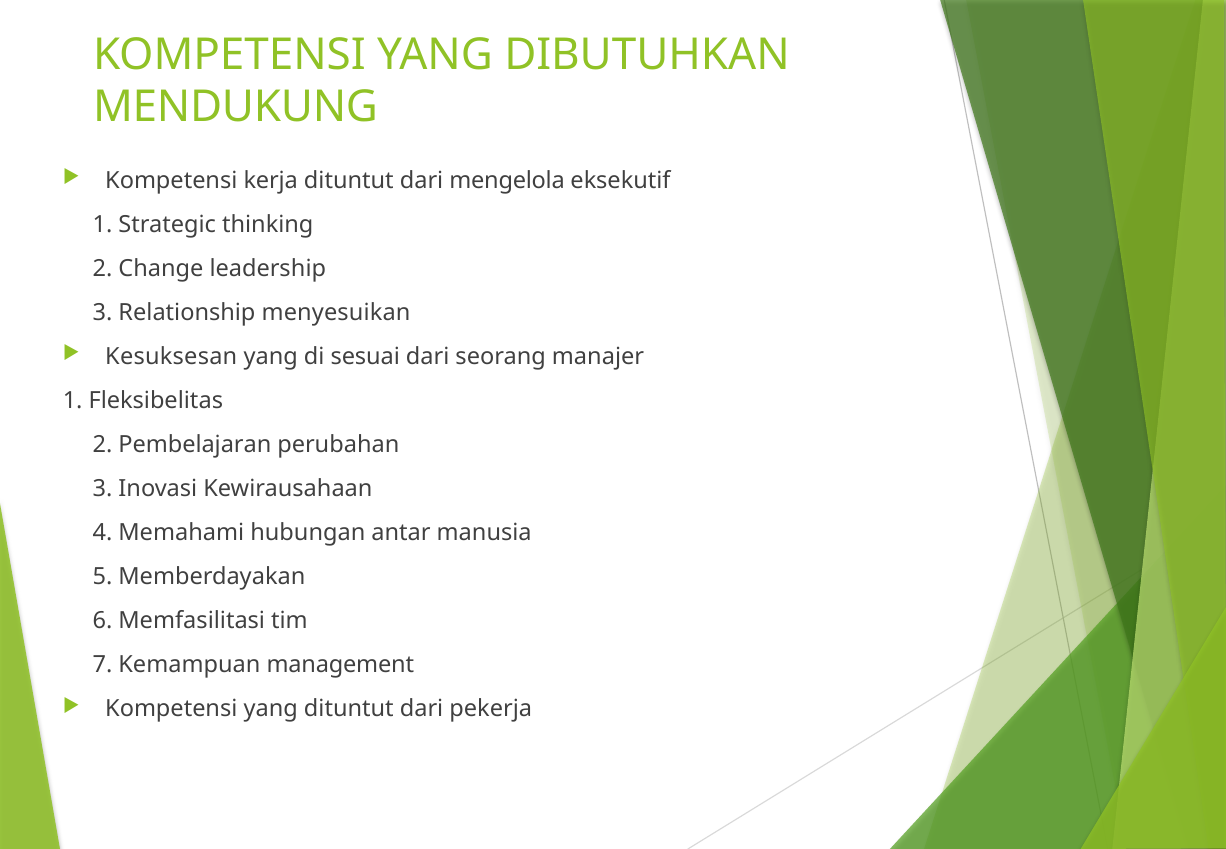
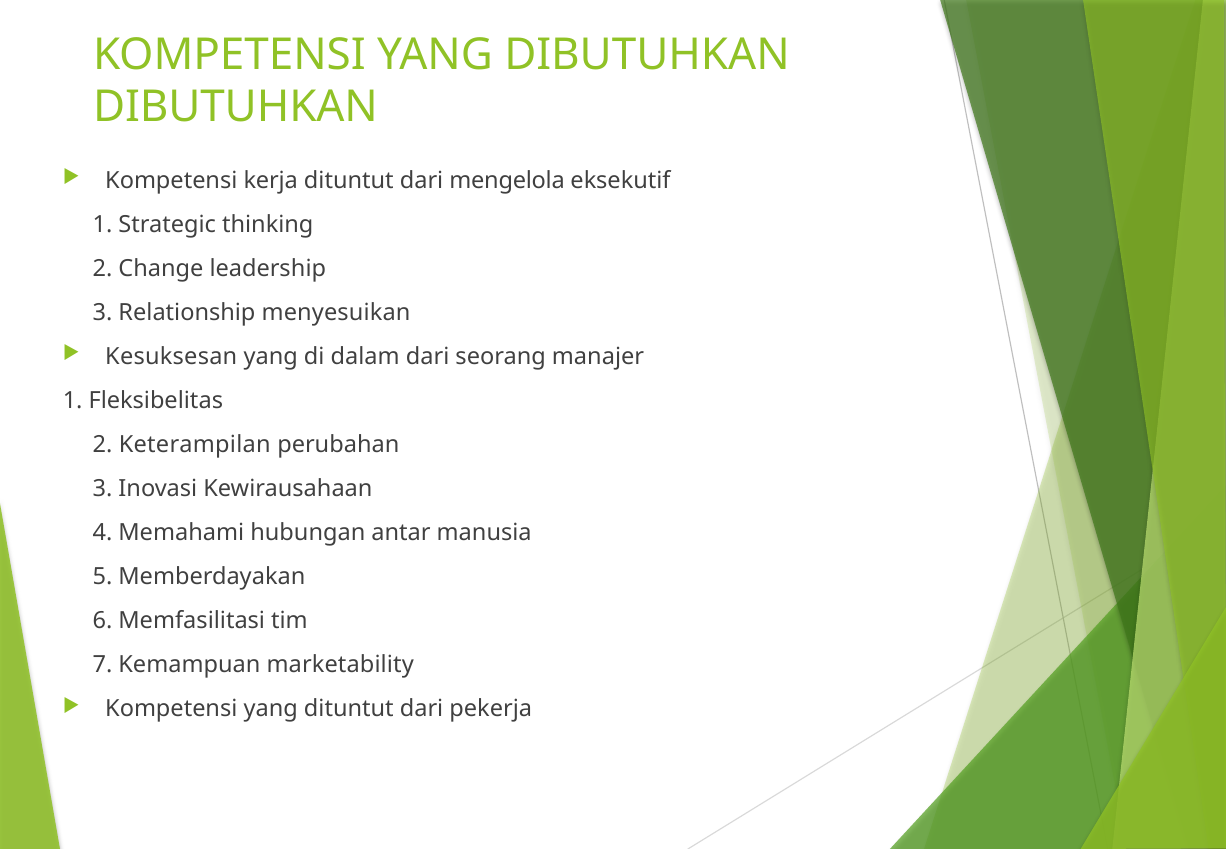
MENDUKUNG at (236, 107): MENDUKUNG -> DIBUTUHKAN
sesuai: sesuai -> dalam
Pembelajaran: Pembelajaran -> Keterampilan
management: management -> marketability
